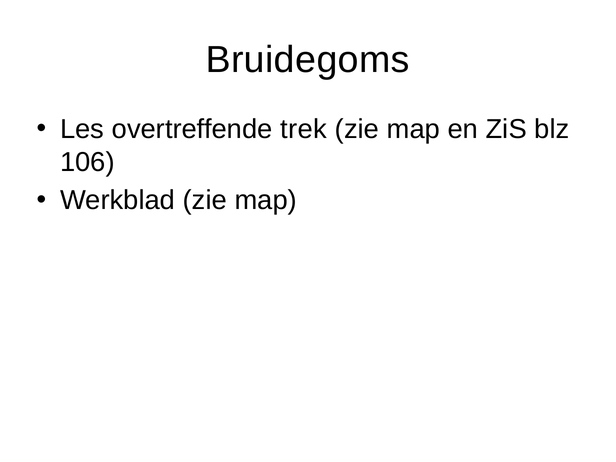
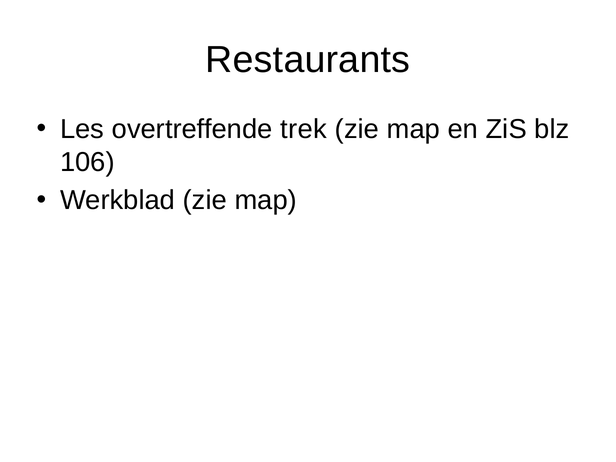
Bruidegoms: Bruidegoms -> Restaurants
